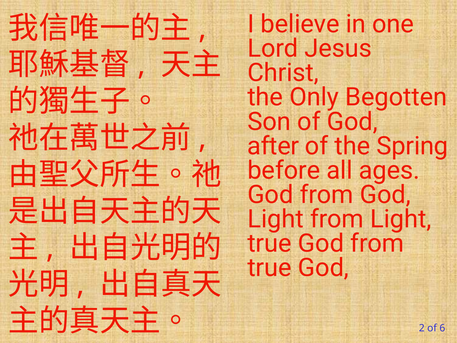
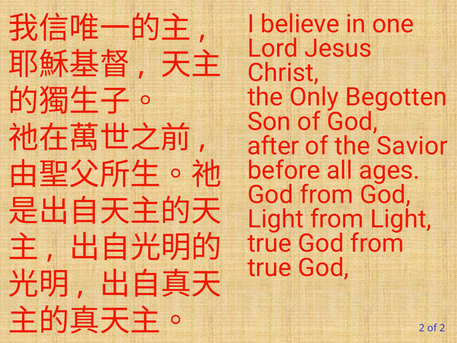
Spring: Spring -> Savior
of 6: 6 -> 2
